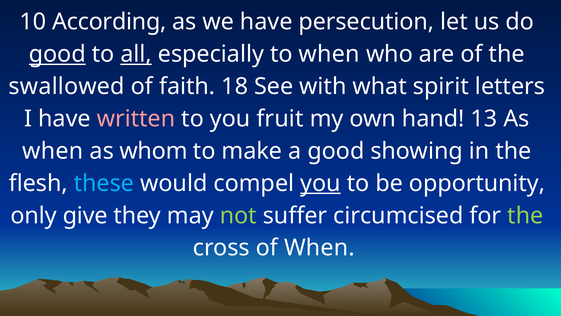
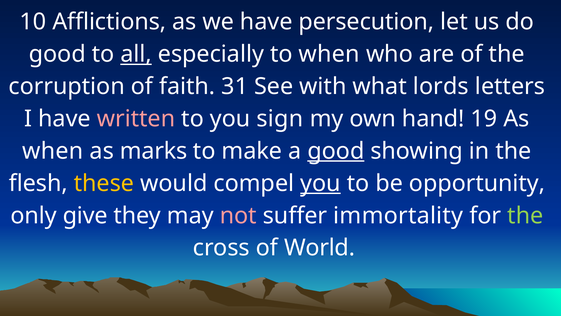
According: According -> Afflictions
good at (57, 54) underline: present -> none
swallowed: swallowed -> corruption
18: 18 -> 31
spirit: spirit -> lords
fruit: fruit -> sign
13: 13 -> 19
whom: whom -> marks
good at (336, 151) underline: none -> present
these colour: light blue -> yellow
not colour: light green -> pink
circumcised: circumcised -> immortality
of When: When -> World
